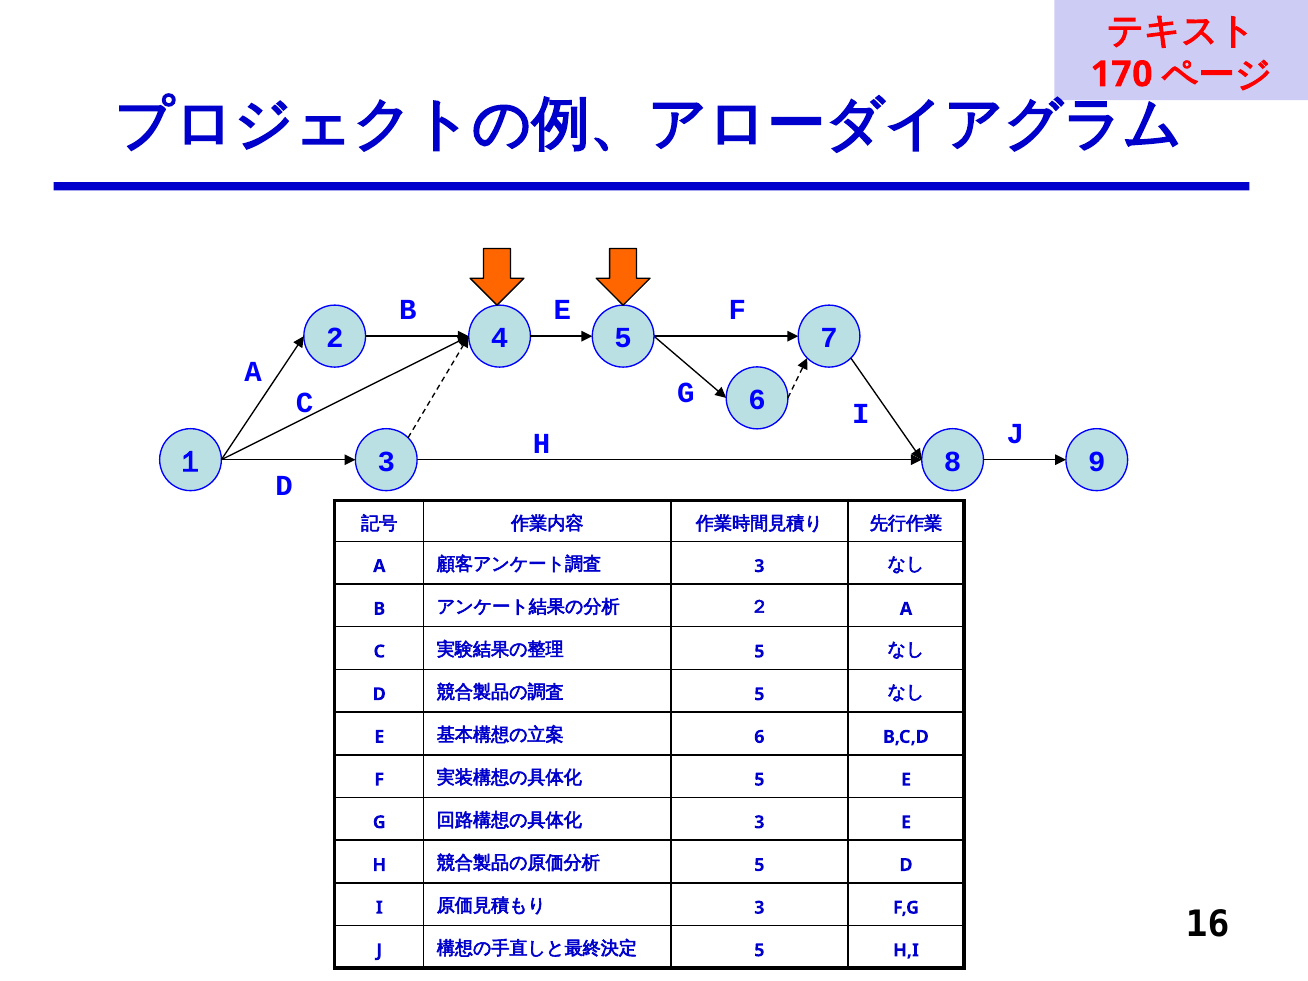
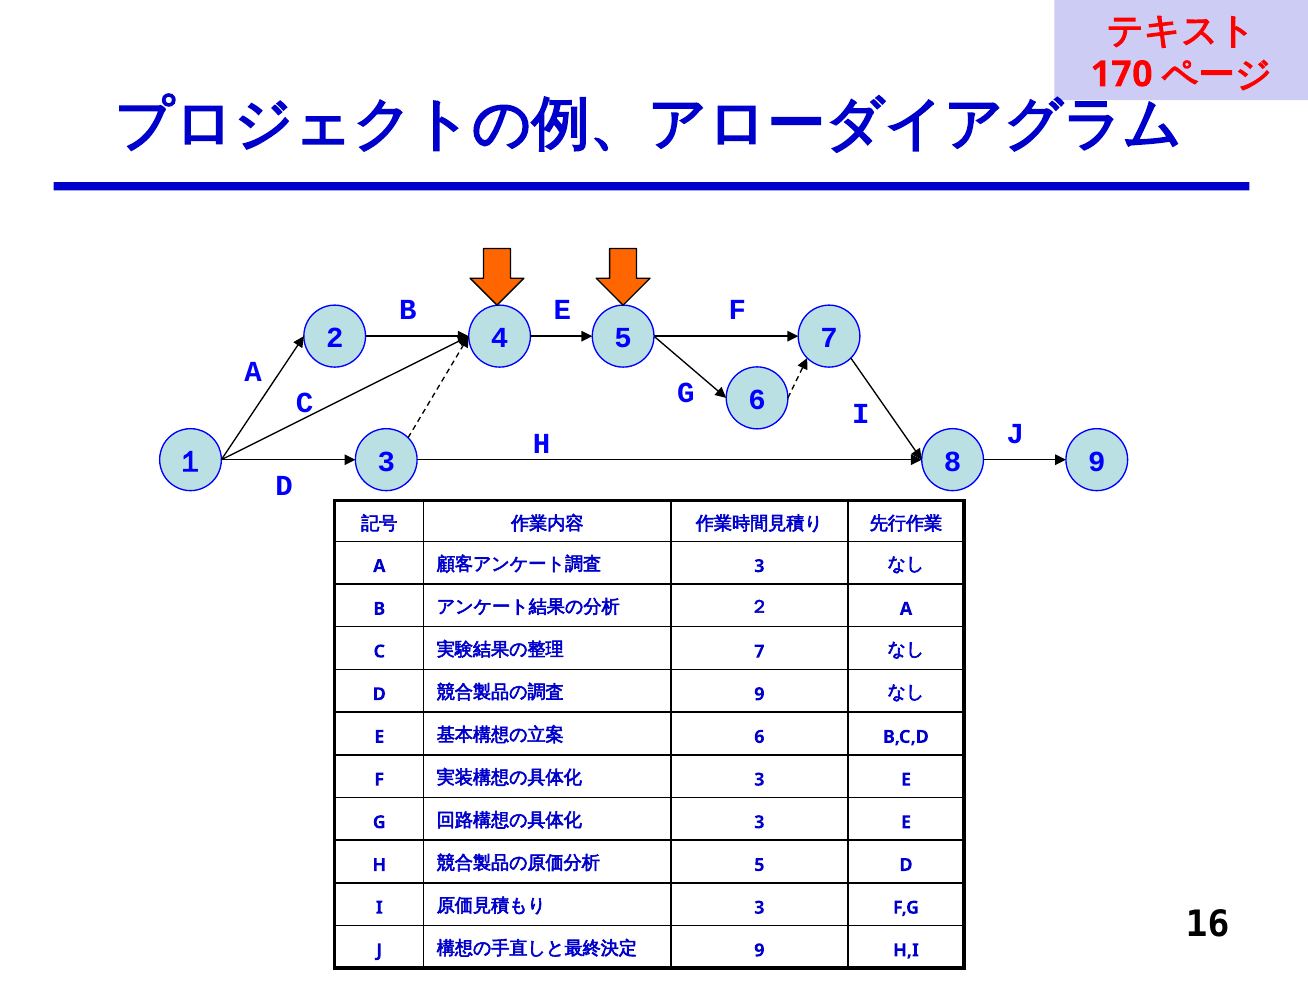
5 at (759, 652): 5 -> 7
5 at (759, 694): 5 -> 9
5 at (759, 780): 5 -> 3
5 at (759, 950): 5 -> 9
